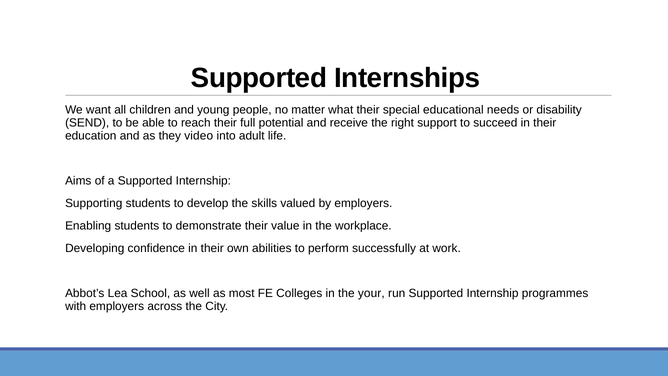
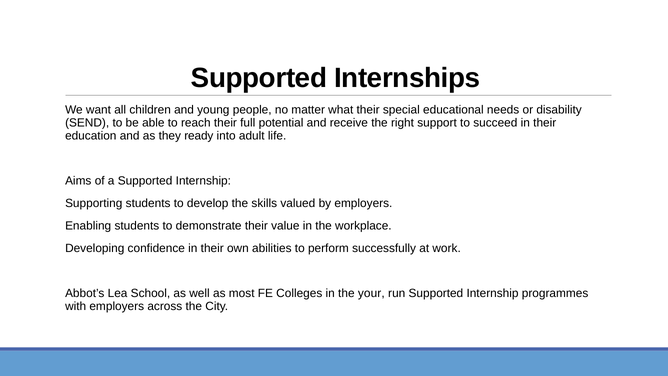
video: video -> ready
